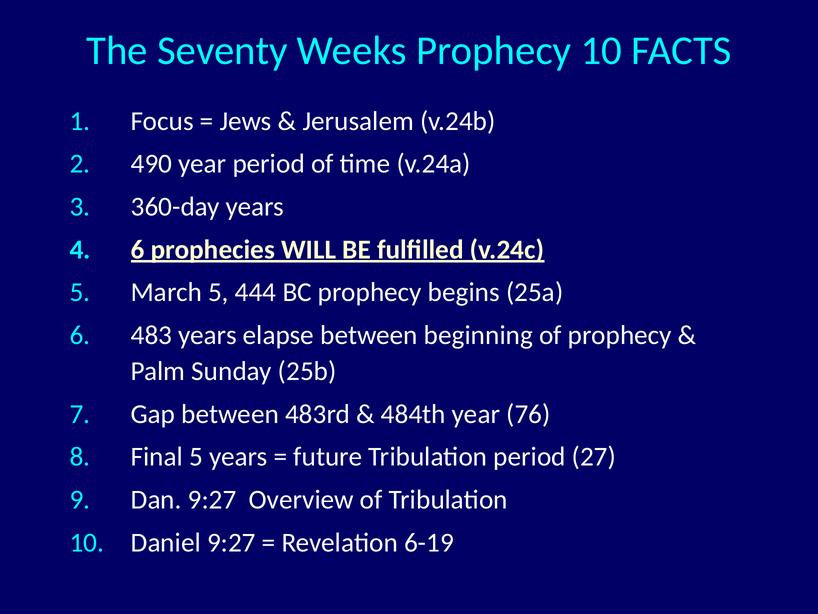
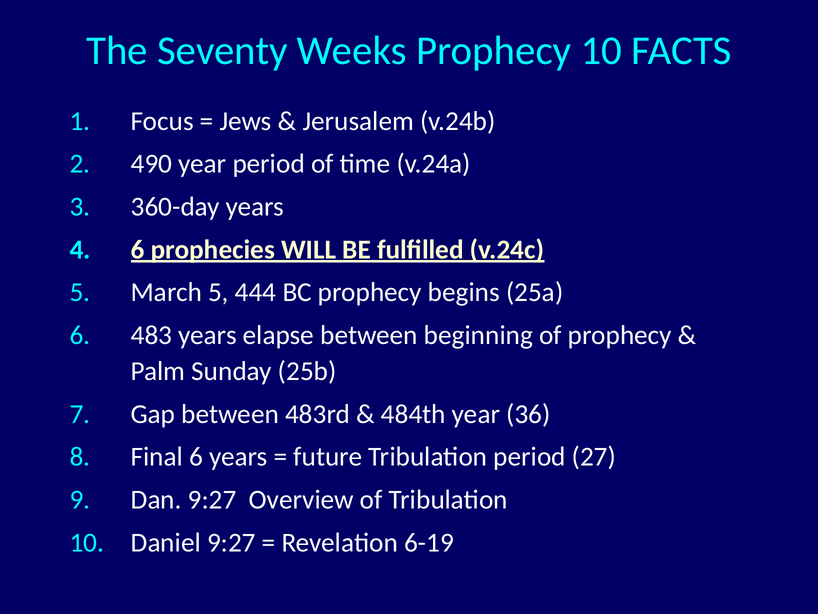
76: 76 -> 36
Final 5: 5 -> 6
